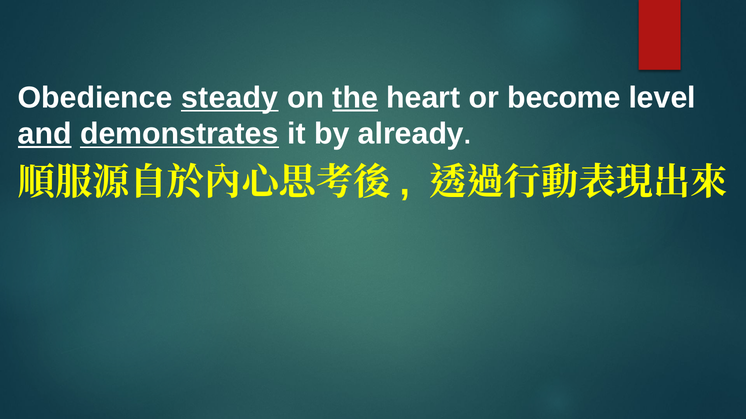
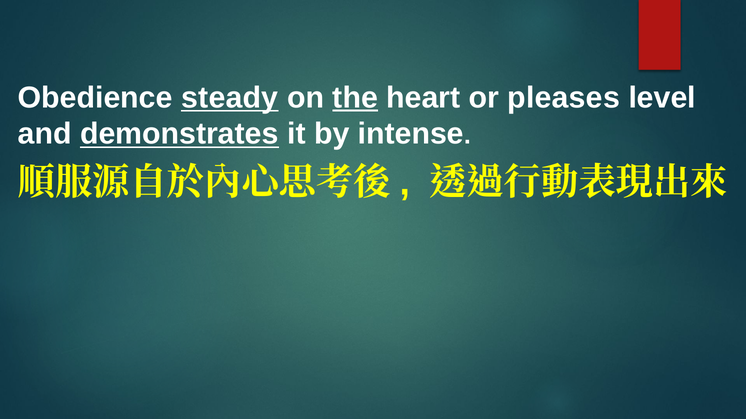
become: become -> pleases
and underline: present -> none
already: already -> intense
